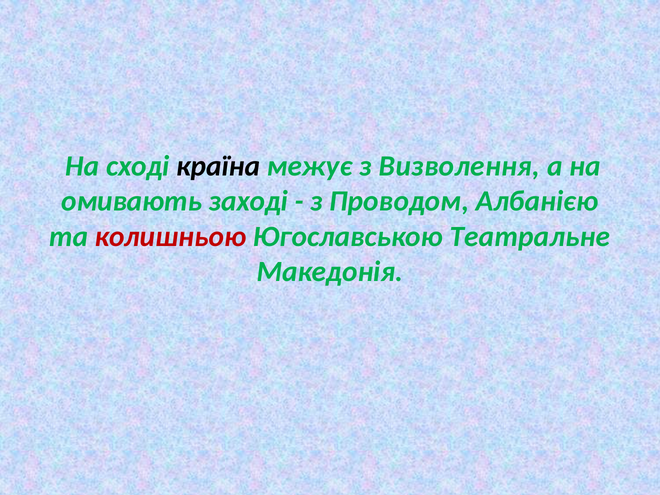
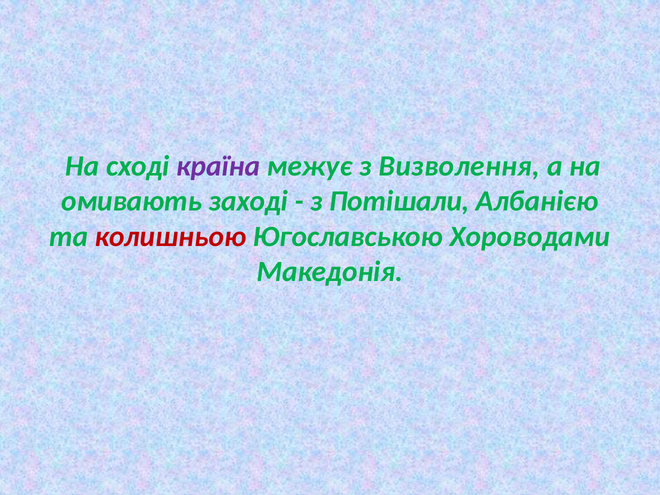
країна colour: black -> purple
Проводом: Проводом -> Потішали
Театральне: Театральне -> Хороводами
